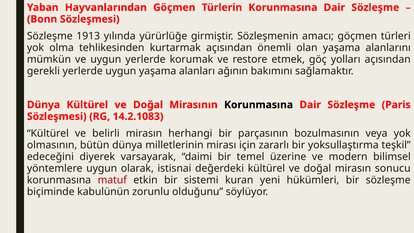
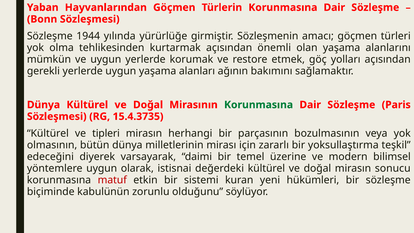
1913: 1913 -> 1944
Korunmasına at (259, 105) colour: black -> green
14.2.1083: 14.2.1083 -> 15.4.3735
belirli: belirli -> tipleri
